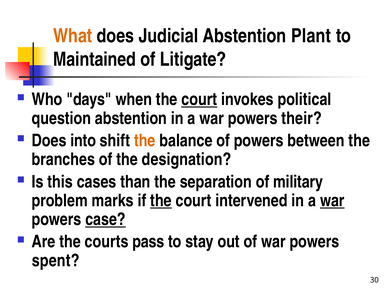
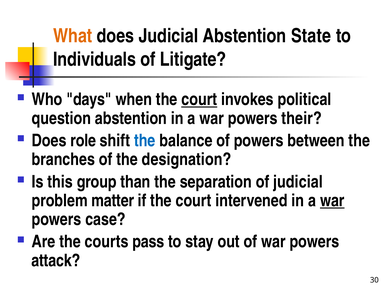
Plant: Plant -> State
Maintained: Maintained -> Individuals
into: into -> role
the at (145, 140) colour: orange -> blue
cases: cases -> group
of military: military -> judicial
marks: marks -> matter
the at (161, 200) underline: present -> none
case underline: present -> none
spent: spent -> attack
